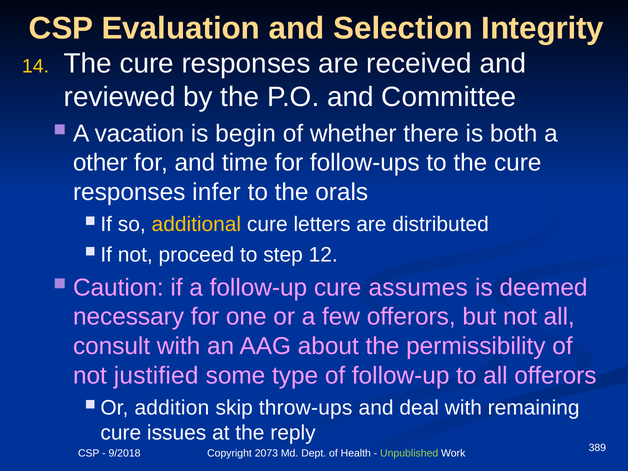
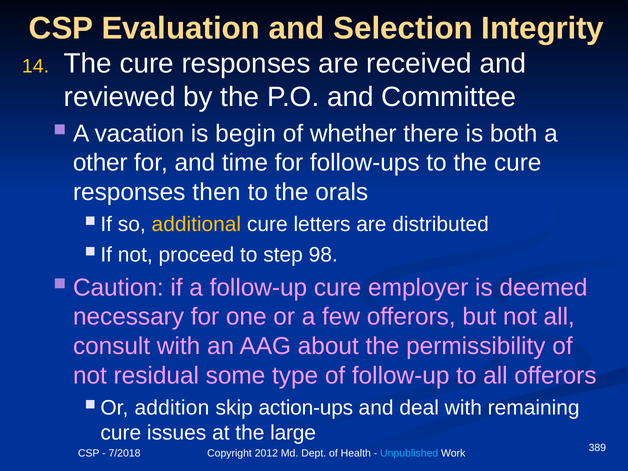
infer: infer -> then
12: 12 -> 98
assumes: assumes -> employer
justified: justified -> residual
throw-ups: throw-ups -> action-ups
reply: reply -> large
9/2018: 9/2018 -> 7/2018
2073: 2073 -> 2012
Unpublished colour: light green -> light blue
